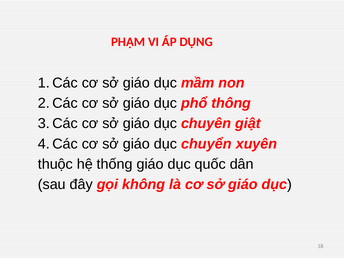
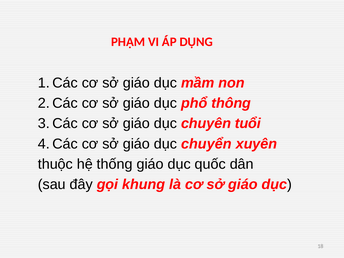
giật: giật -> tuổi
không: không -> khung
